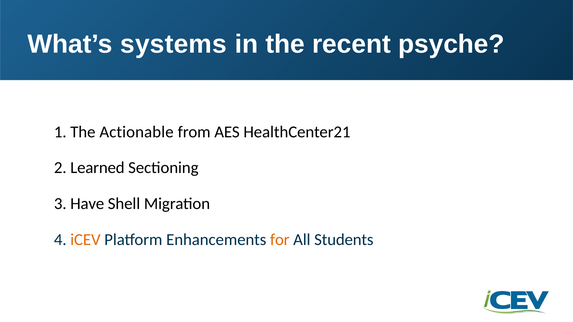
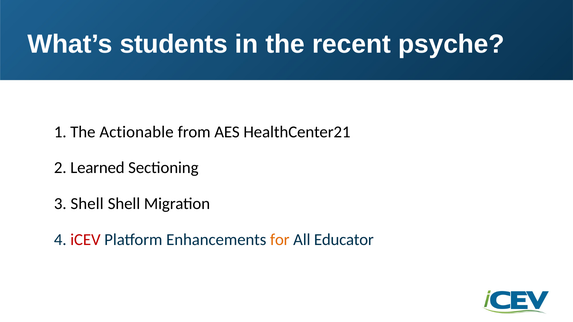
systems: systems -> students
Have at (87, 204): Have -> Shell
iCEV colour: orange -> red
Students: Students -> Educator
